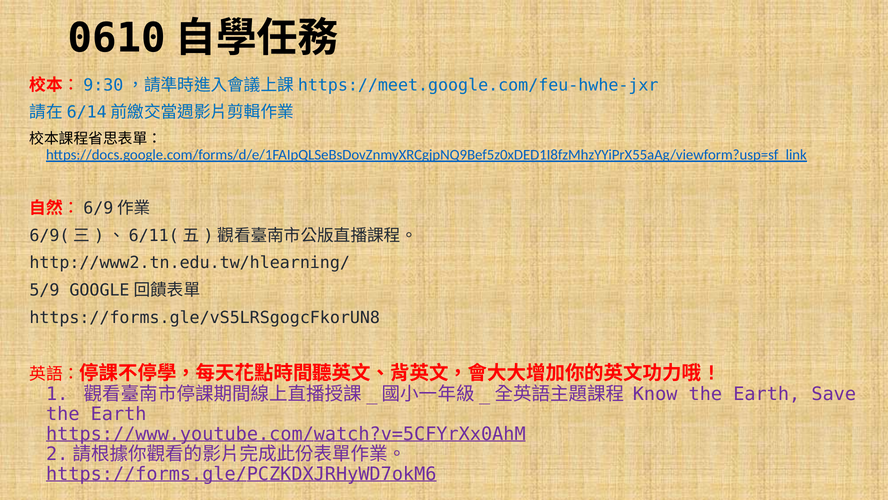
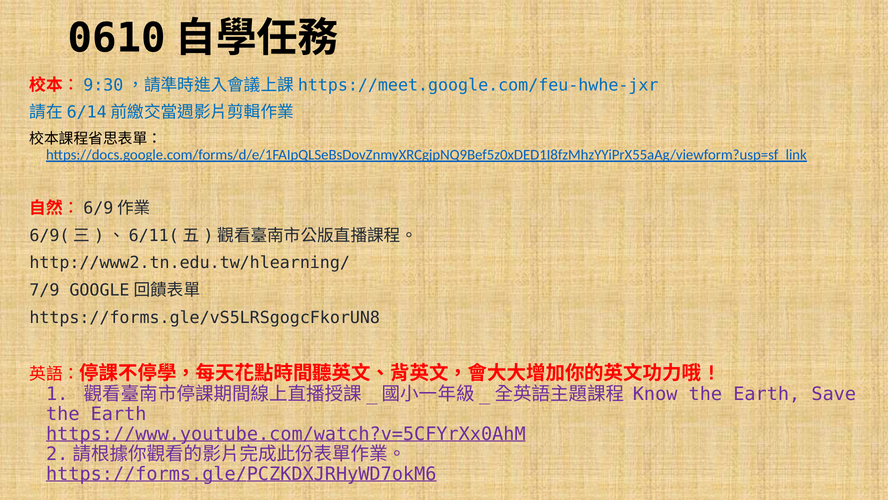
5/9: 5/9 -> 7/9
